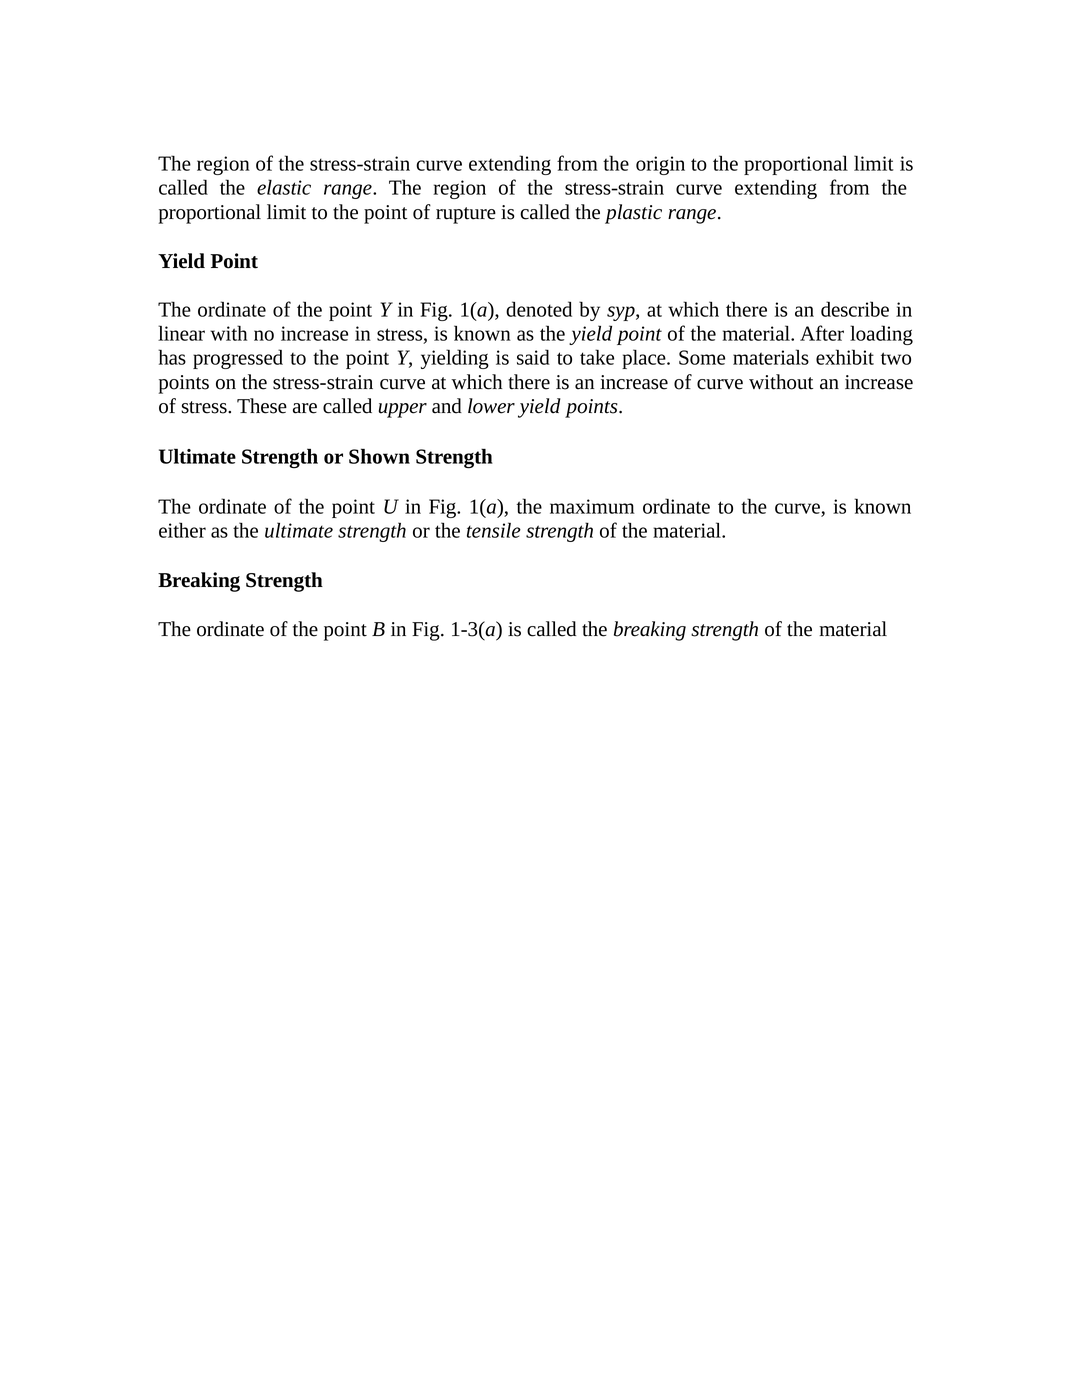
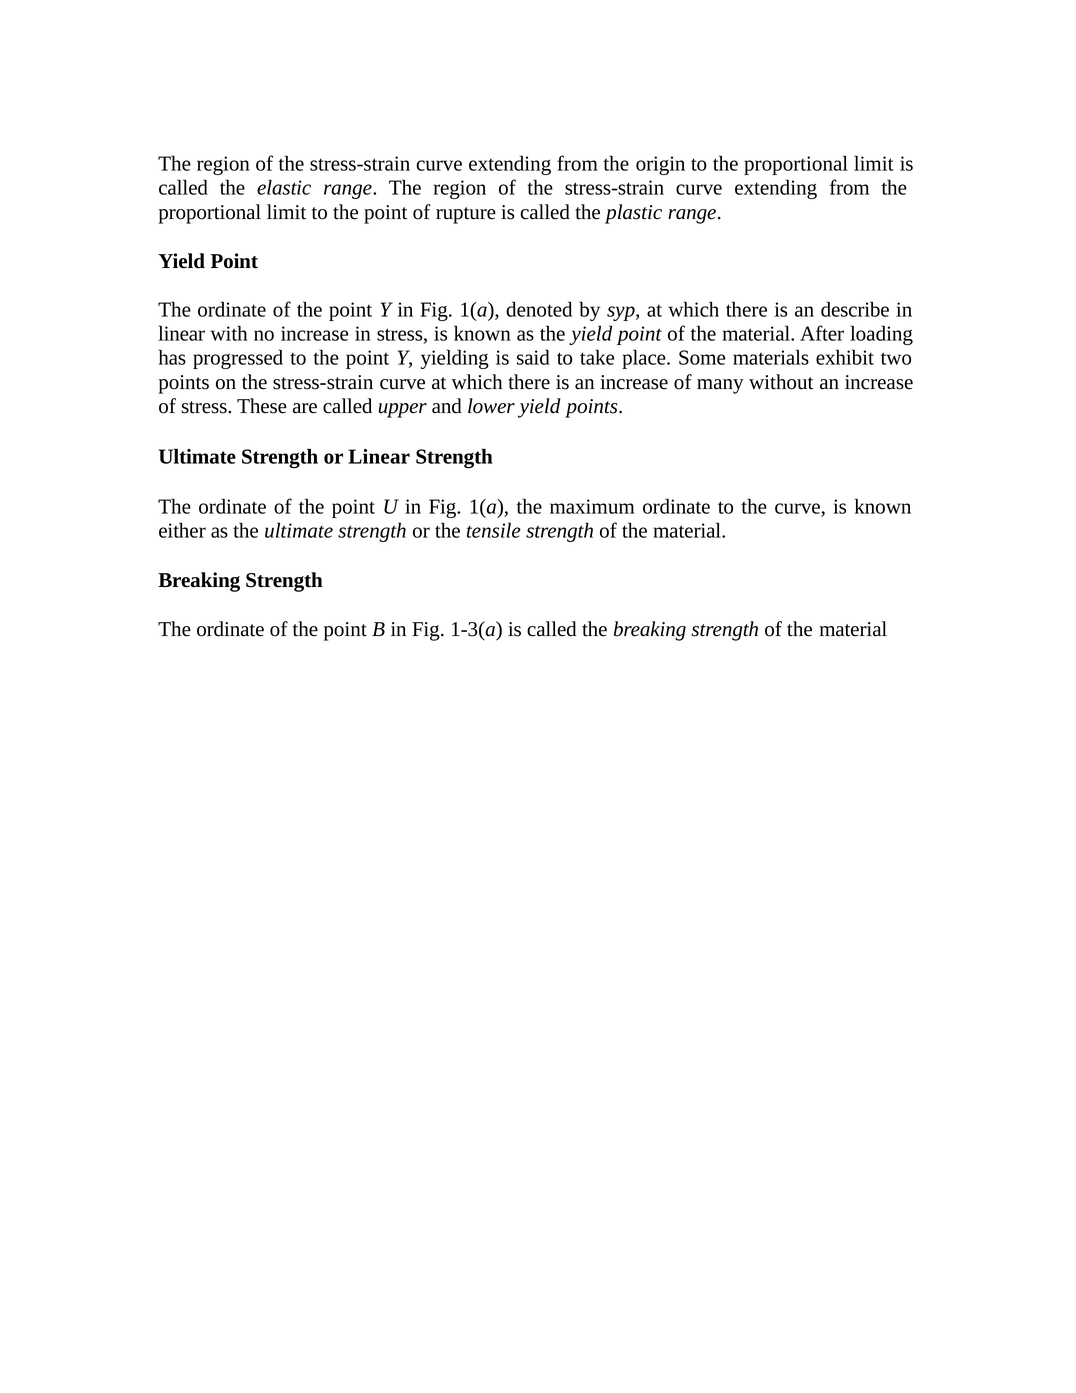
of curve: curve -> many
or Shown: Shown -> Linear
